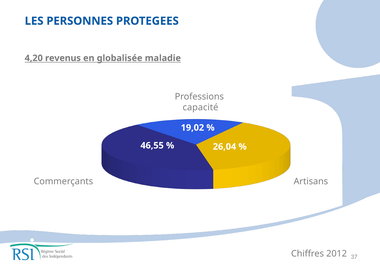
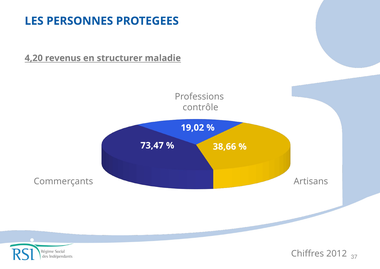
globalisée: globalisée -> structurer
capacité: capacité -> contrôle
46,55: 46,55 -> 73,47
26,04: 26,04 -> 38,66
